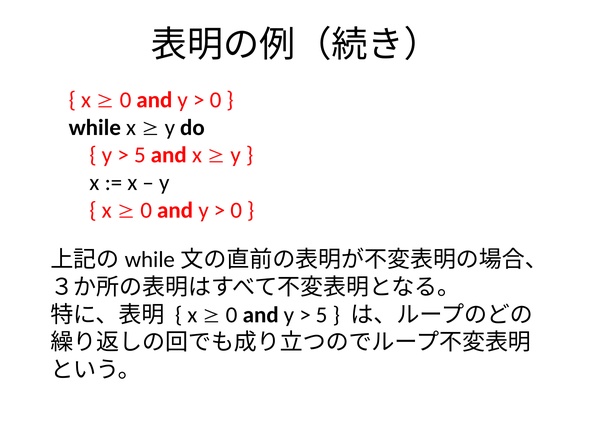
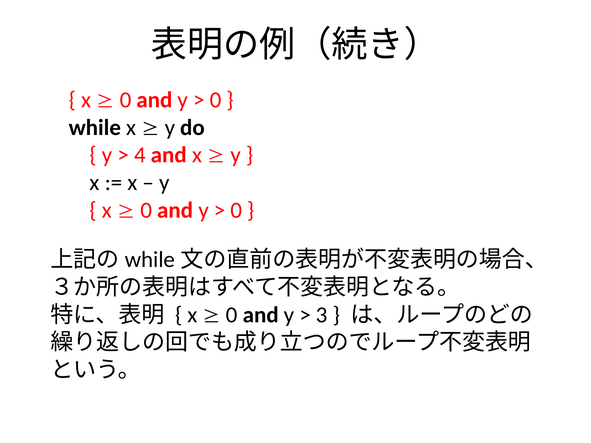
5 at (140, 155): 5 -> 4
5 at (322, 315): 5 -> 3
